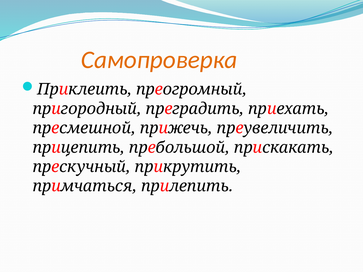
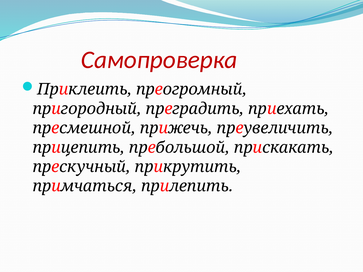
Самопроверка colour: orange -> red
